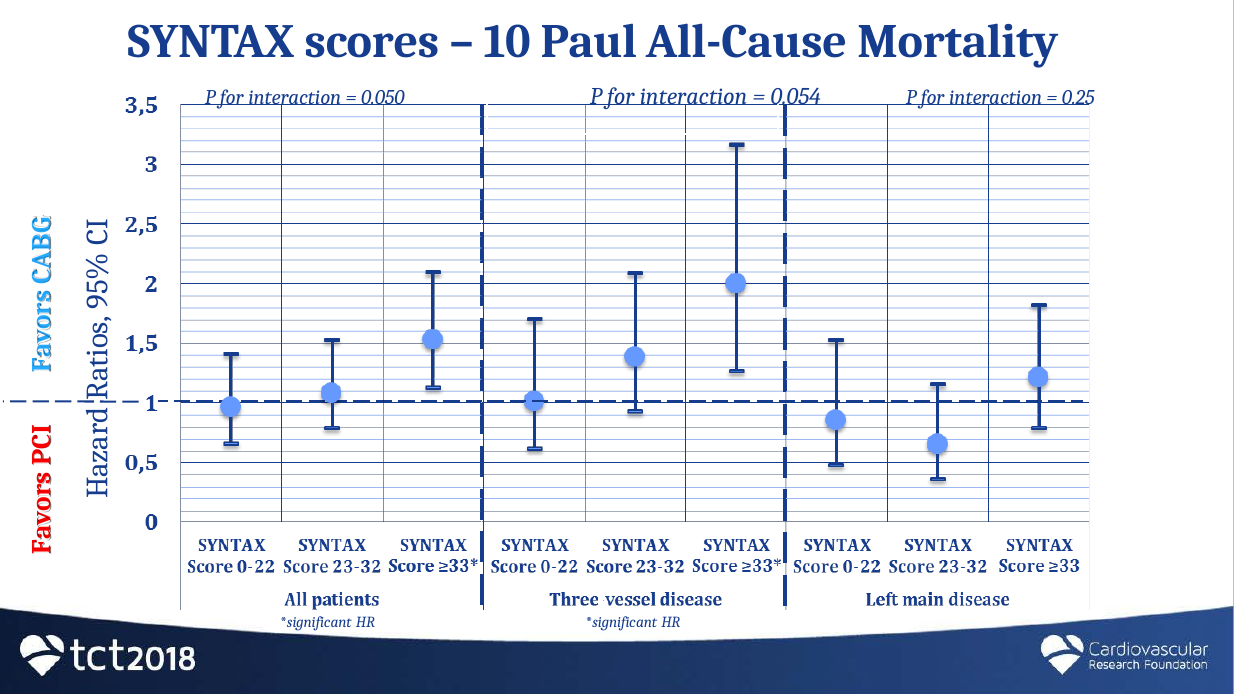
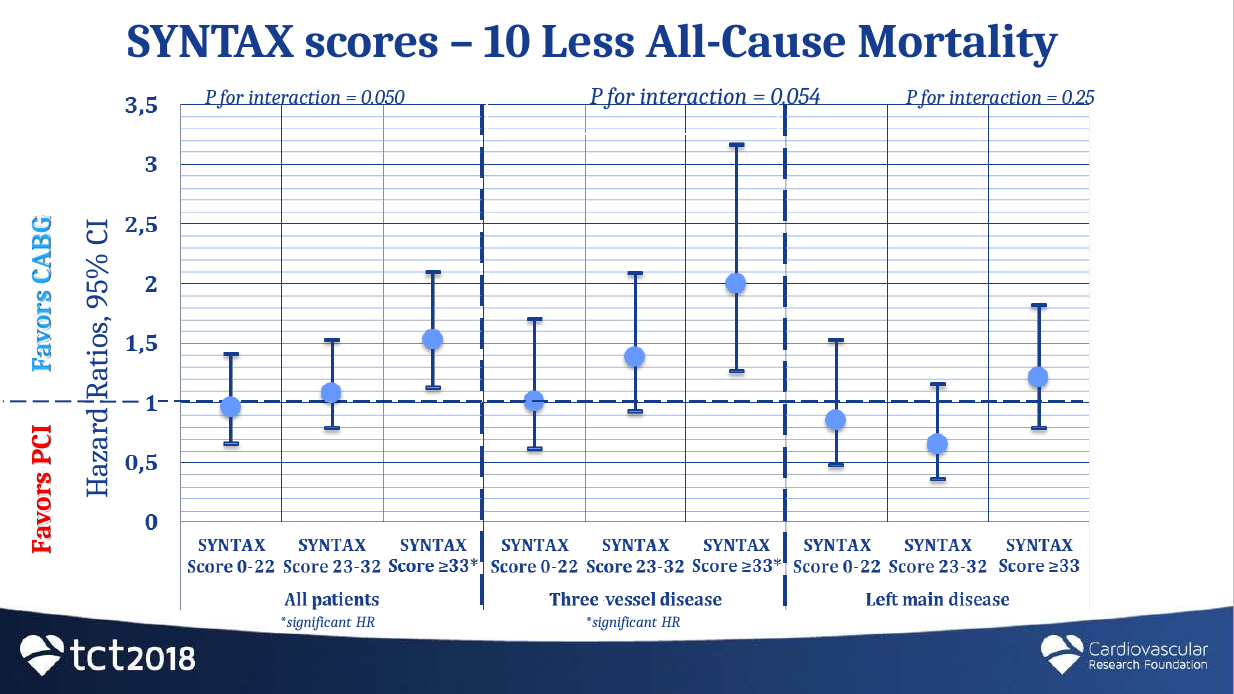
Paul: Paul -> Less
